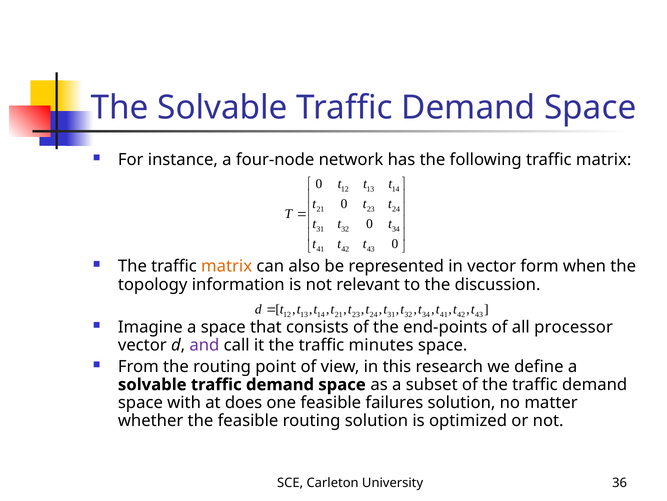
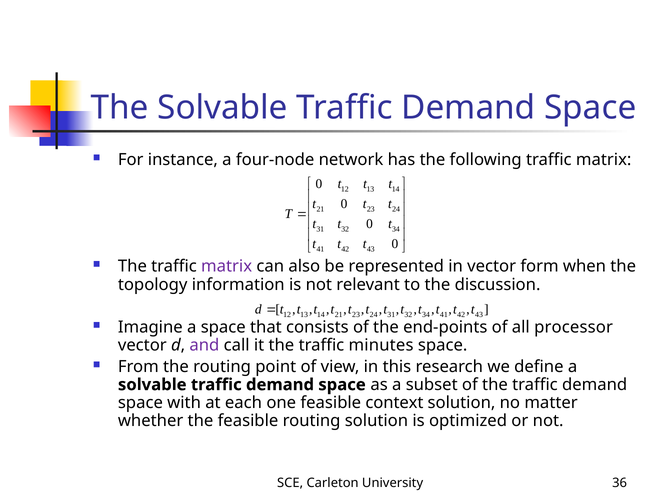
matrix at (227, 266) colour: orange -> purple
does: does -> each
failures: failures -> context
